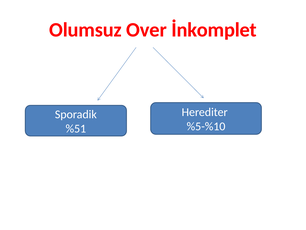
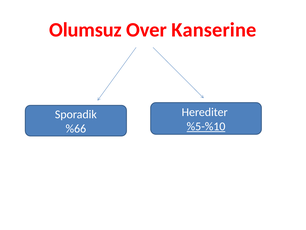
İnkomplet: İnkomplet -> Kanserine
%5-%10 underline: none -> present
%51: %51 -> %66
